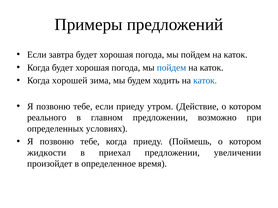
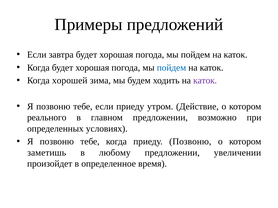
каток at (205, 81) colour: blue -> purple
приеду Поймешь: Поймешь -> Позвоню
жидкости: жидкости -> заметишь
приехал: приехал -> любому
